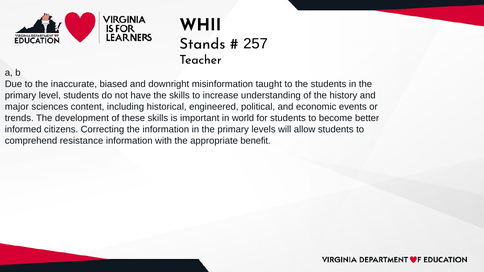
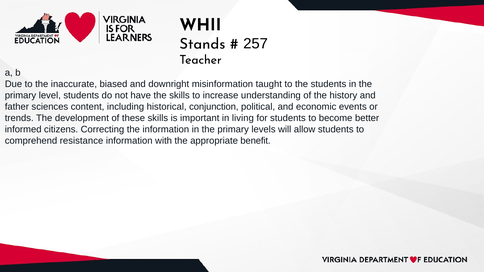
major: major -> father
engineered: engineered -> conjunction
world: world -> living
